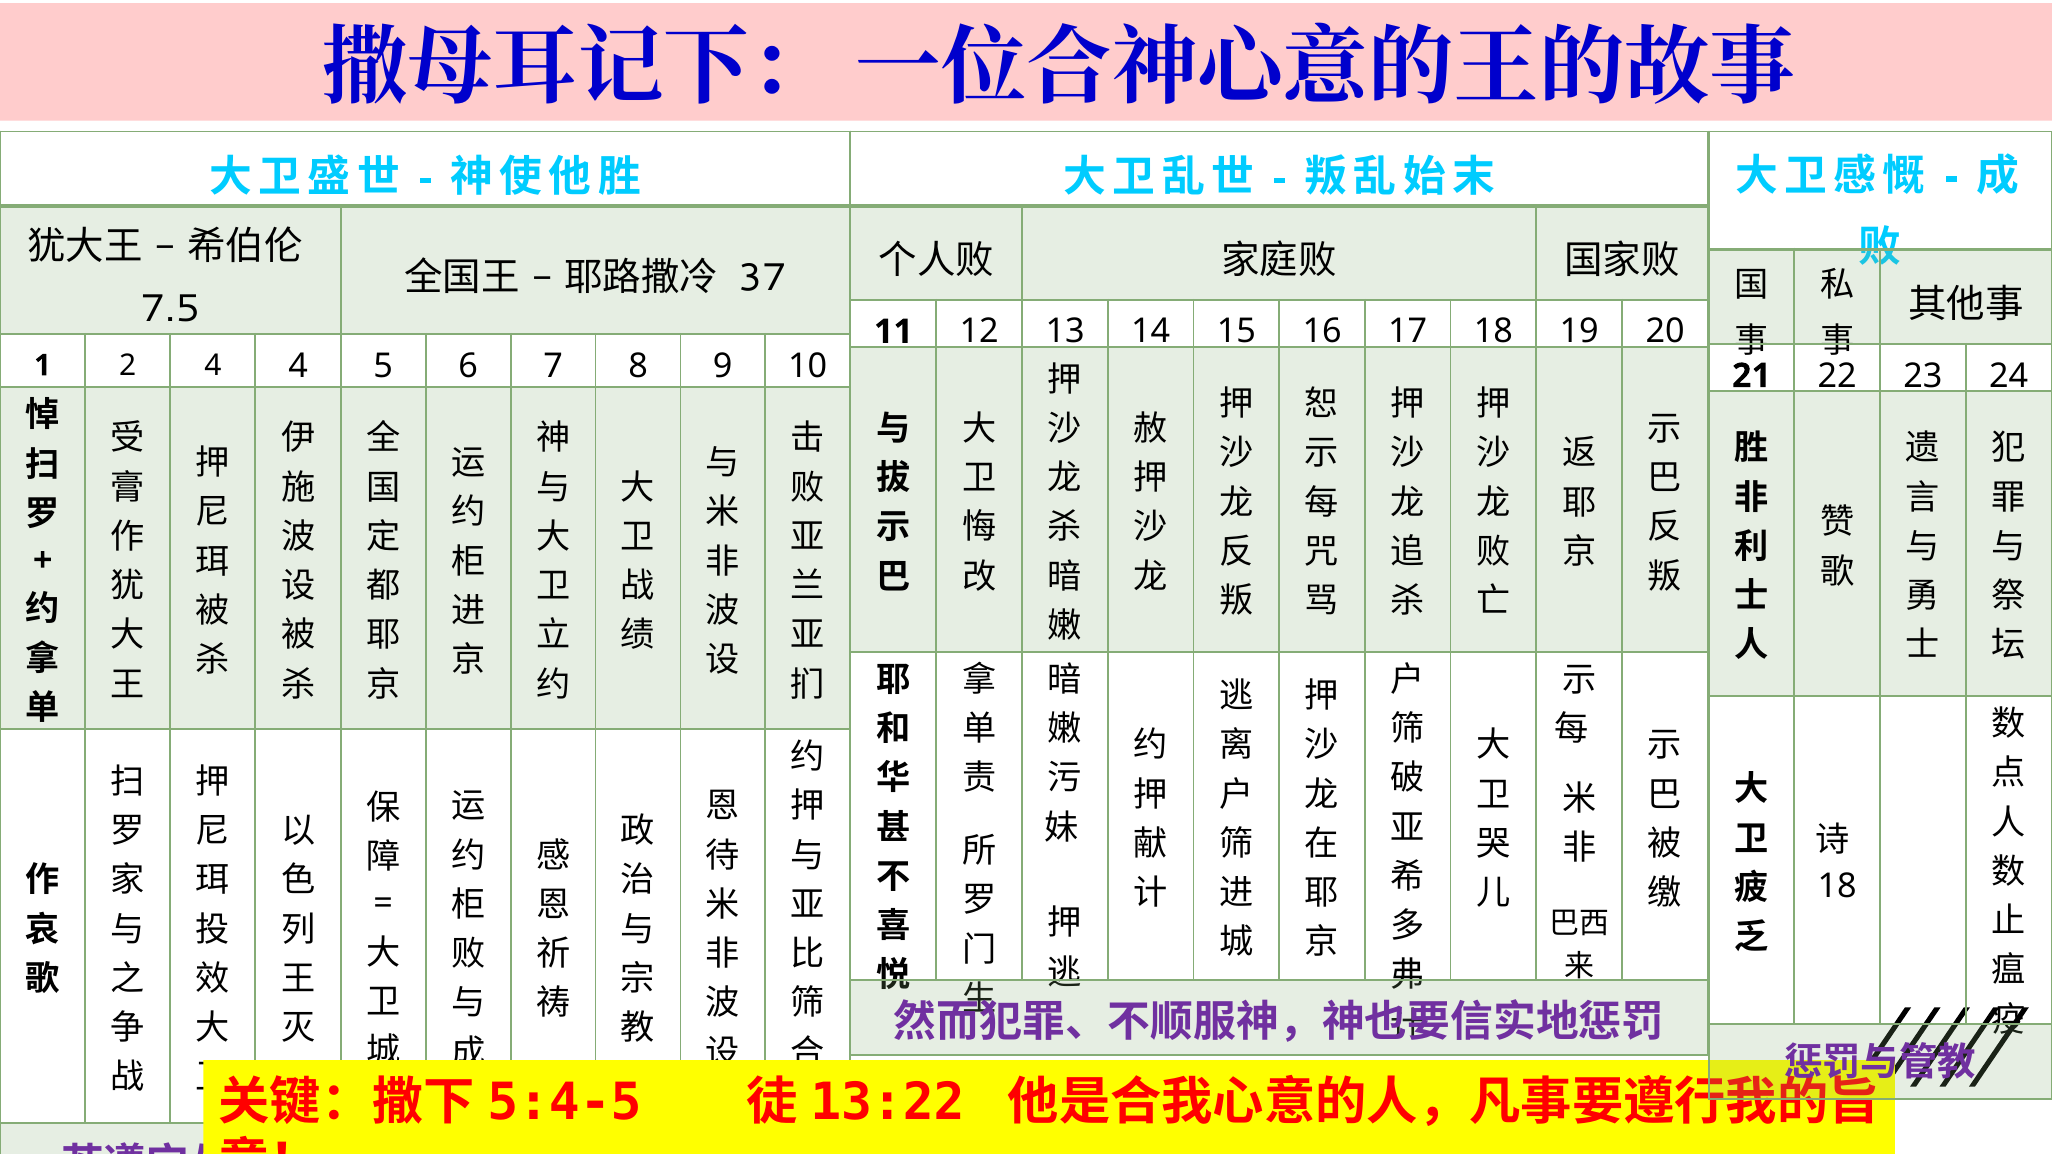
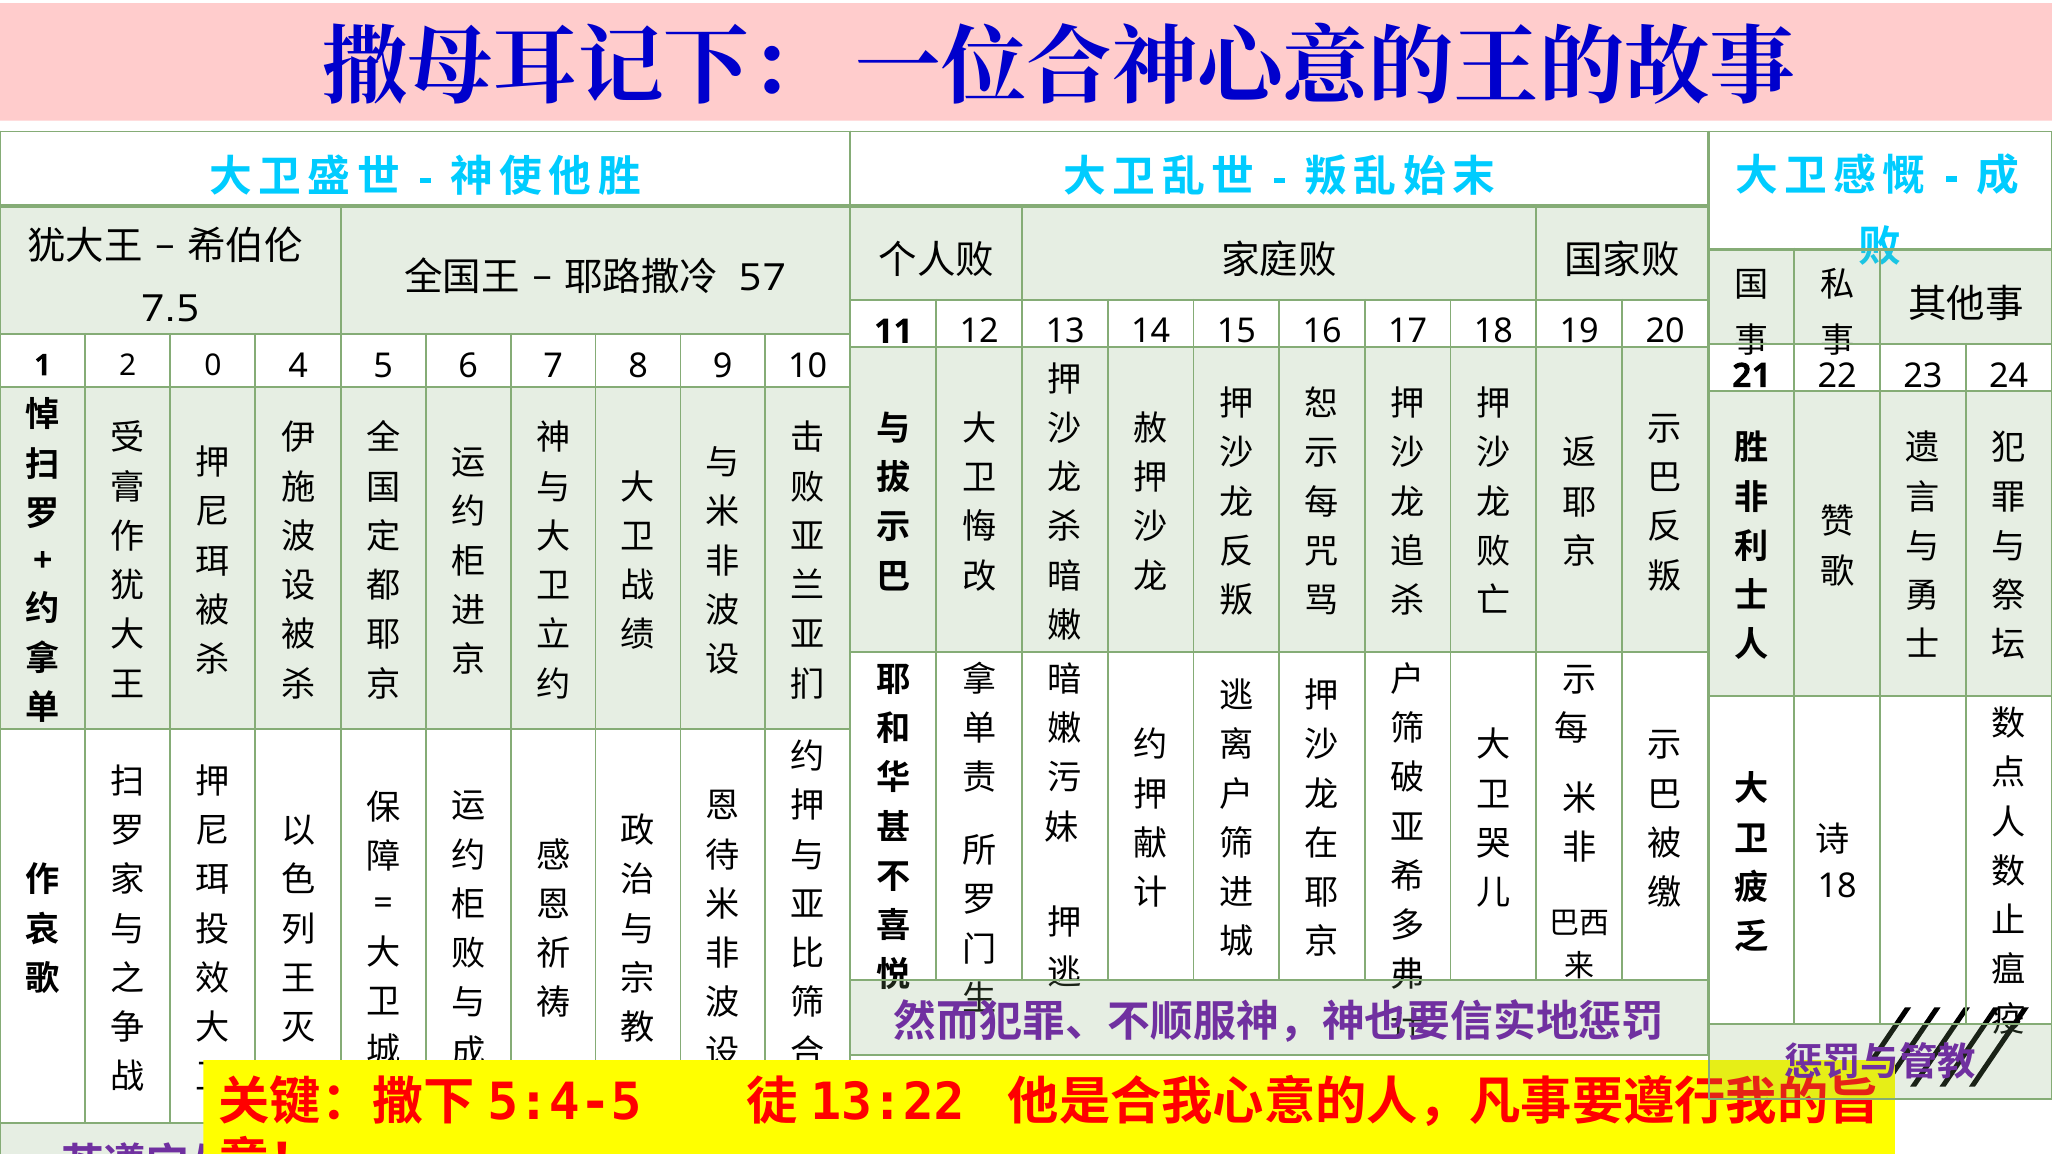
37: 37 -> 57
2 4: 4 -> 0
